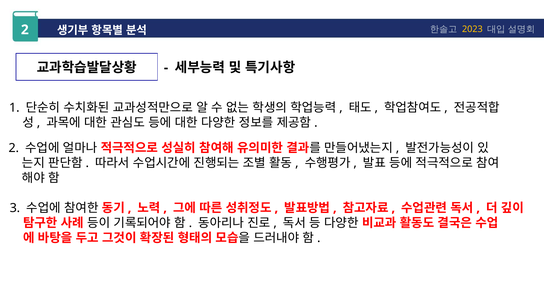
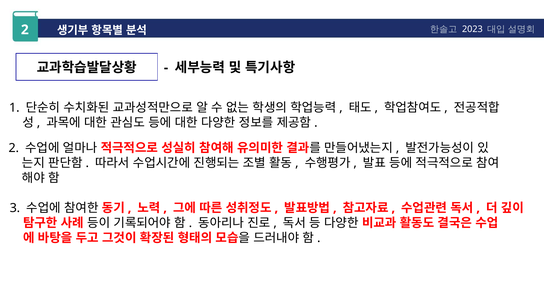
2023 colour: yellow -> white
